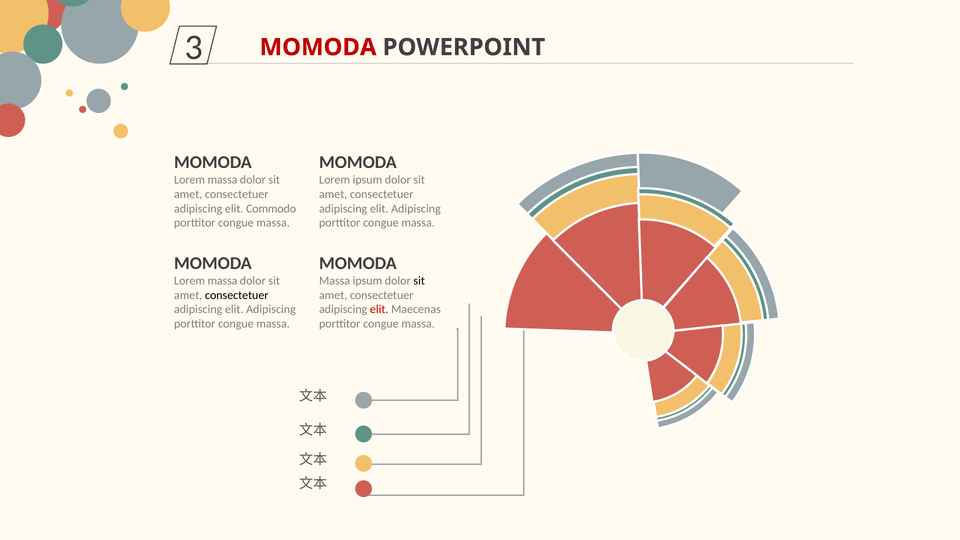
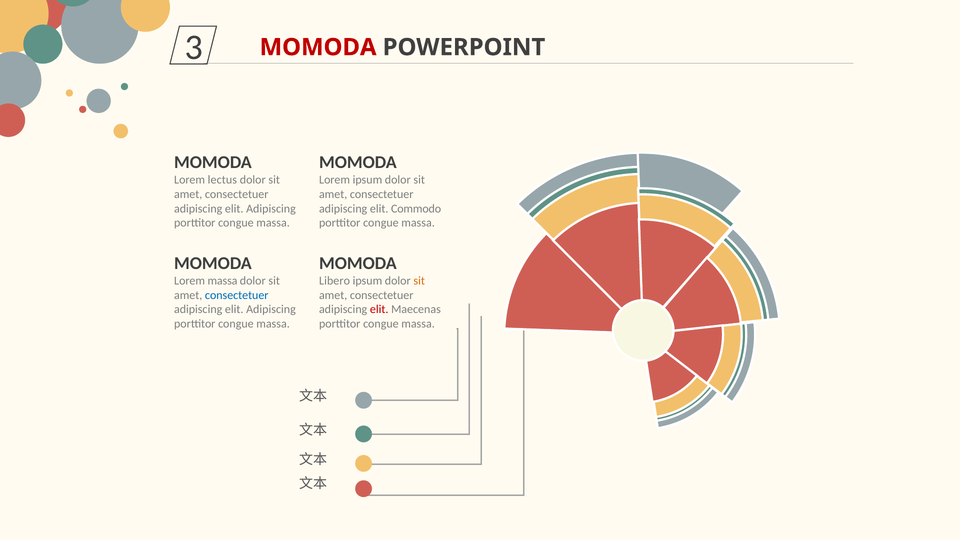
massa at (222, 180): massa -> lectus
Commodo at (271, 209): Commodo -> Adipiscing
Adipiscing at (416, 209): Adipiscing -> Commodo
Massa at (335, 281): Massa -> Libero
sit at (419, 281) colour: black -> orange
consectetuer at (237, 295) colour: black -> blue
